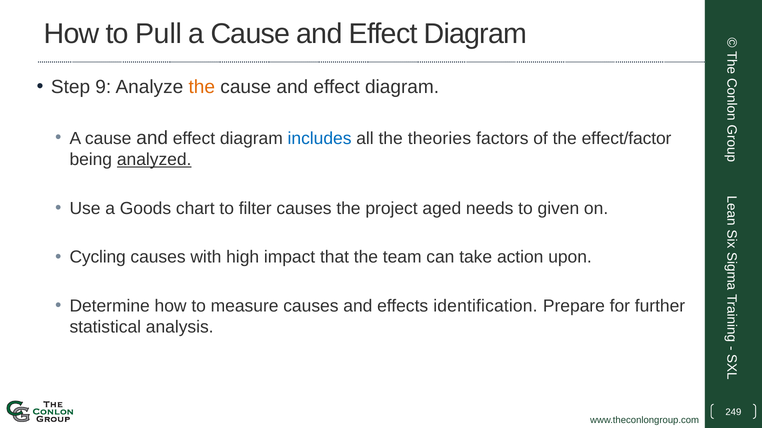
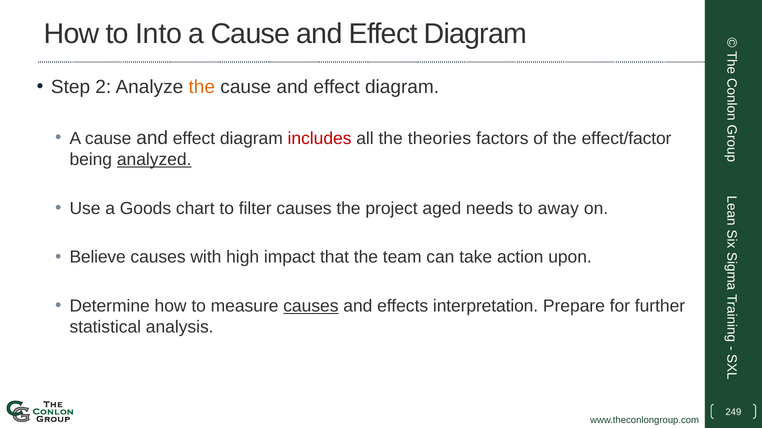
Pull: Pull -> Into
9: 9 -> 2
includes colour: blue -> red
given: given -> away
Cycling: Cycling -> Believe
causes at (311, 306) underline: none -> present
identification: identification -> interpretation
